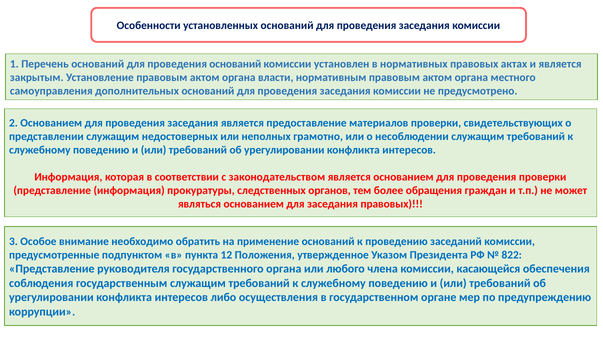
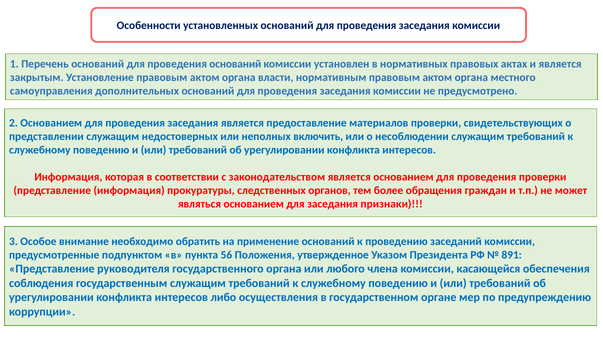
грамотно: грамотно -> включить
заседания правовых: правовых -> признаки
12: 12 -> 56
822: 822 -> 891
